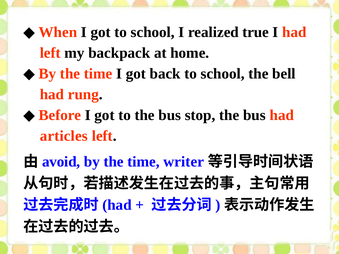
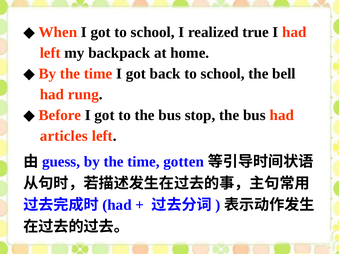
avoid: avoid -> guess
writer: writer -> gotten
